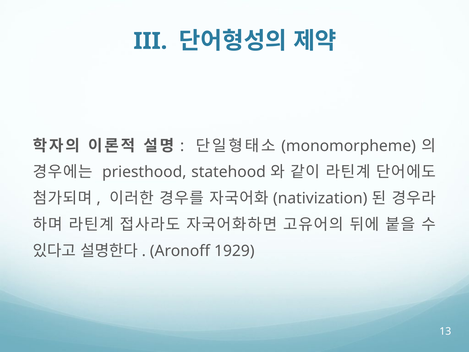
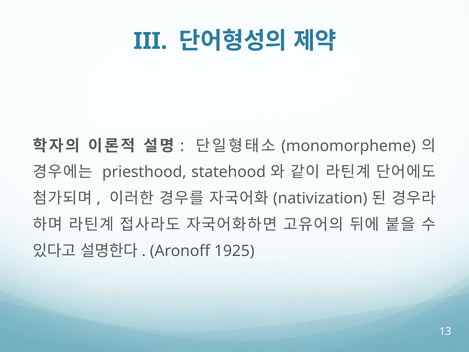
1929: 1929 -> 1925
